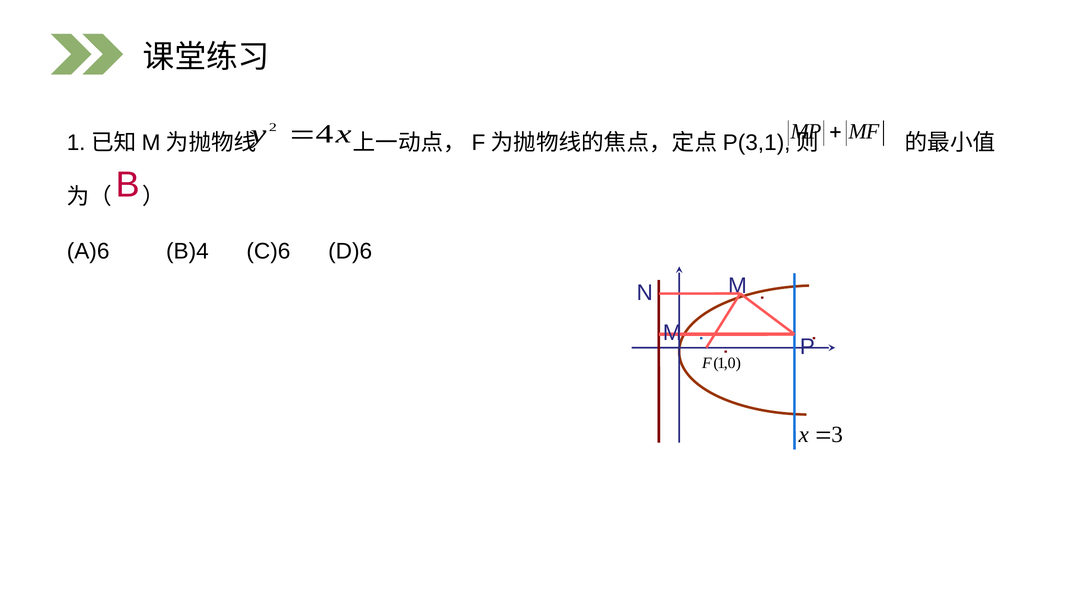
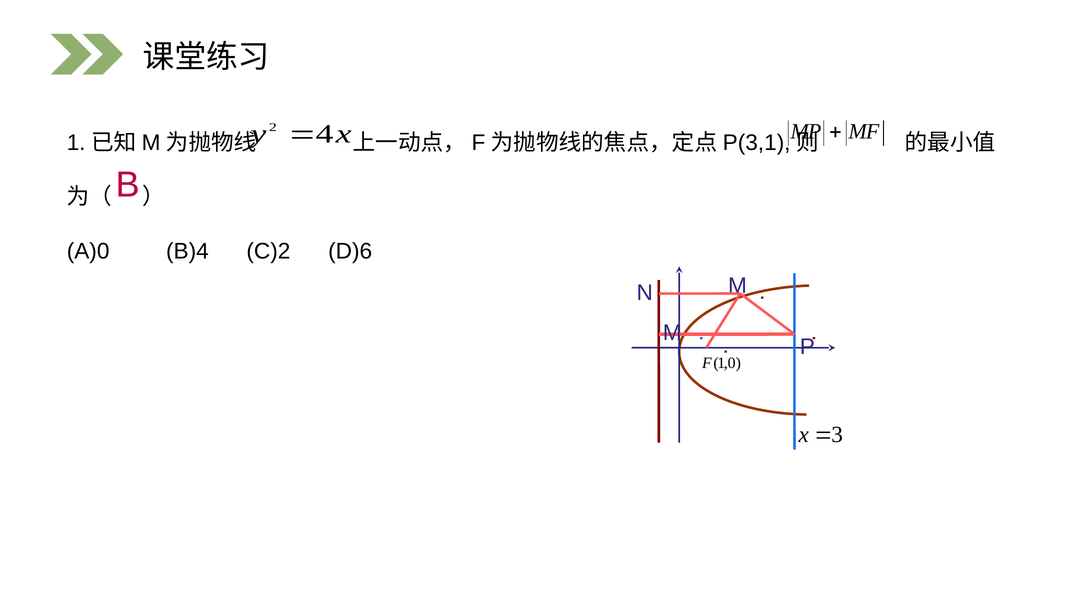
A)6: A)6 -> A)0
C)6: C)6 -> C)2
